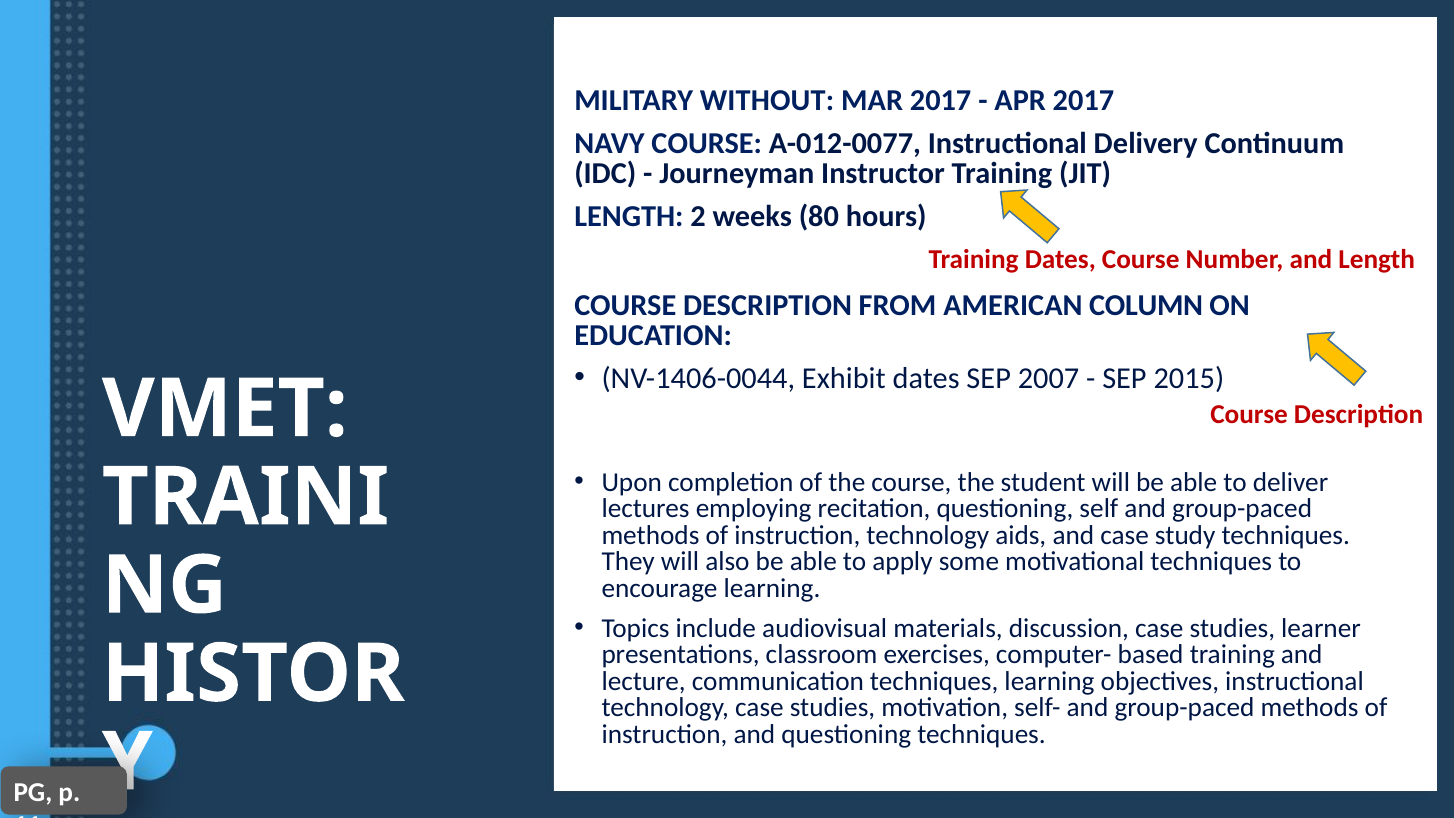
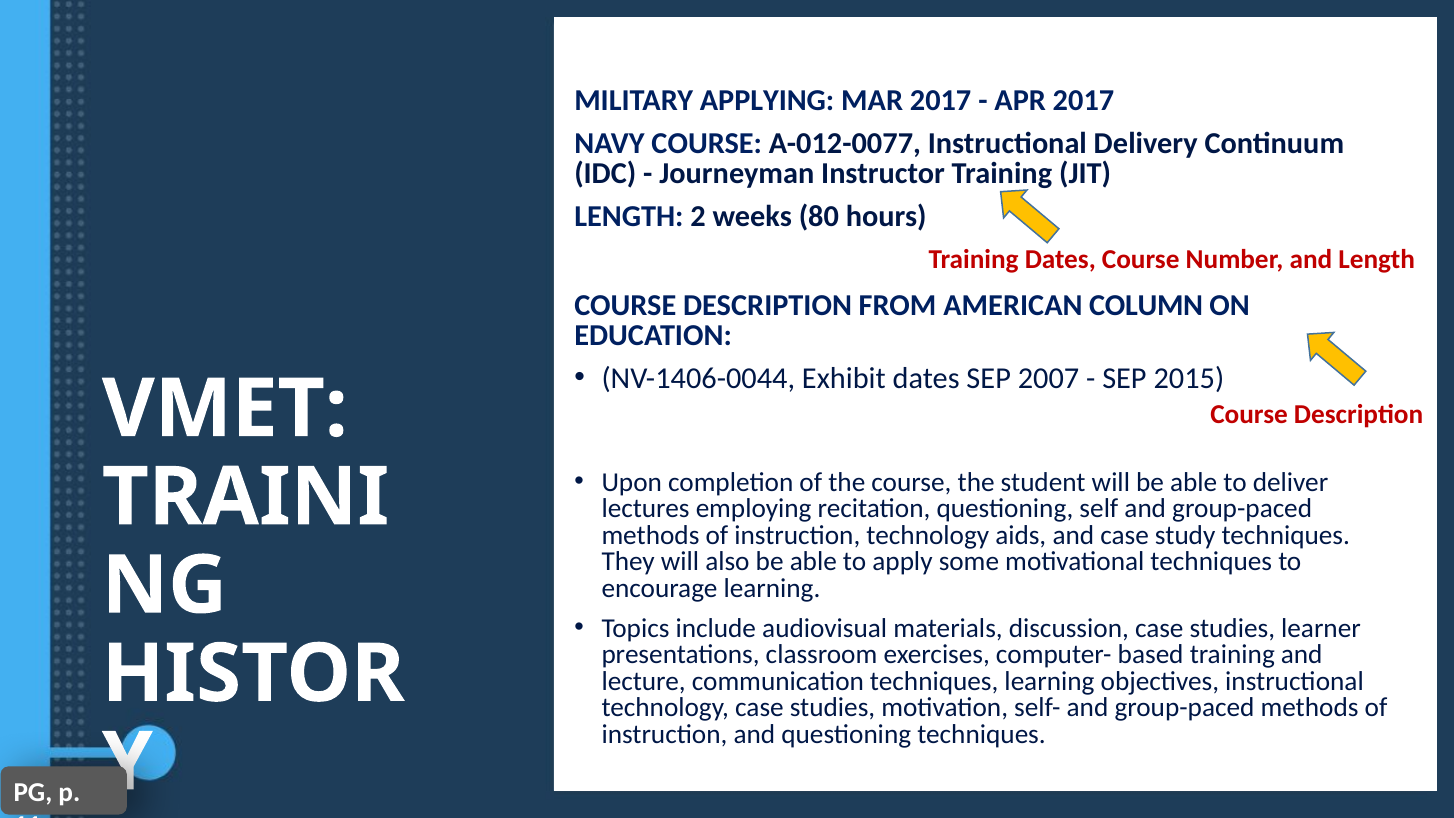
WITHOUT: WITHOUT -> APPLYING
